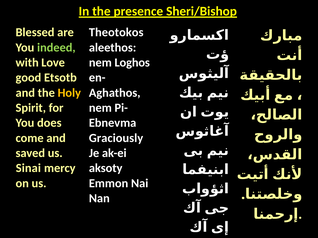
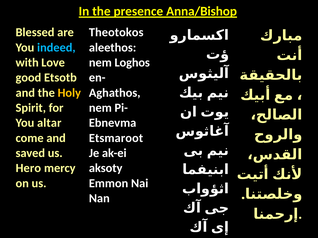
Sheri/Bishop: Sheri/Bishop -> Anna/Bishop
indeed colour: light green -> light blue
does: does -> altar
Graciously: Graciously -> Etsmaroot
Sinai: Sinai -> Hero
